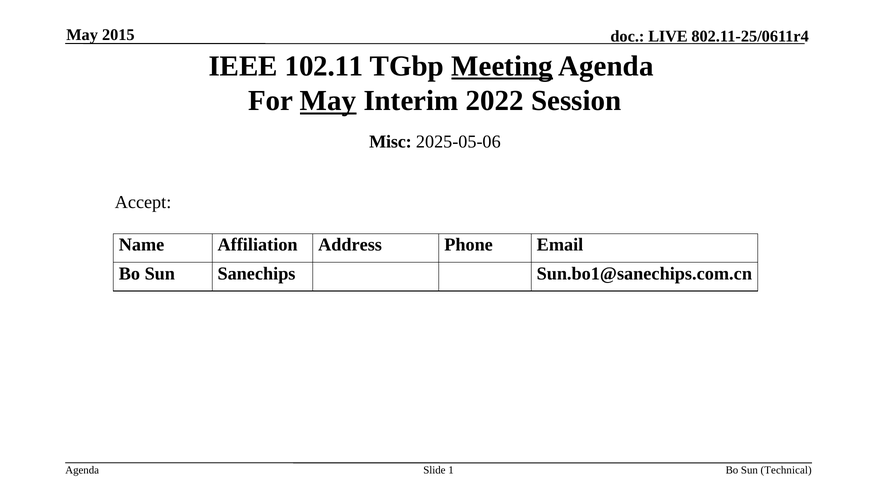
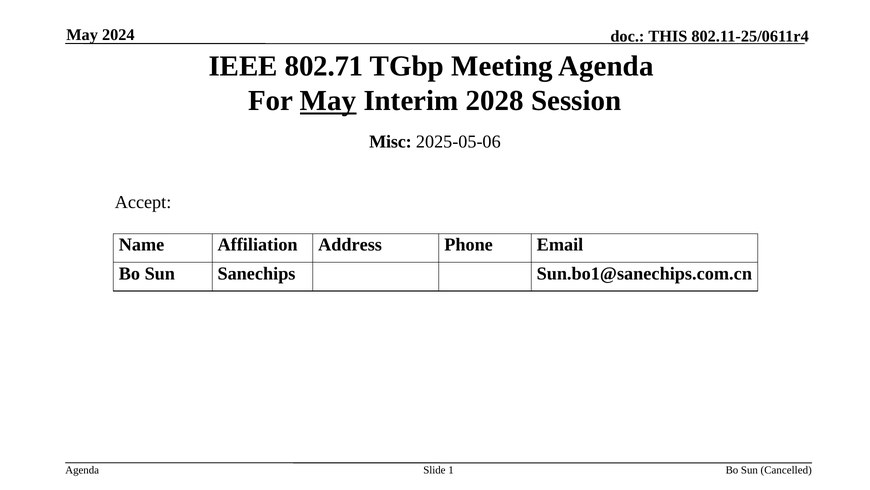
2015: 2015 -> 2024
LIVE: LIVE -> THIS
102.11: 102.11 -> 802.71
Meeting underline: present -> none
2022: 2022 -> 2028
Technical: Technical -> Cancelled
